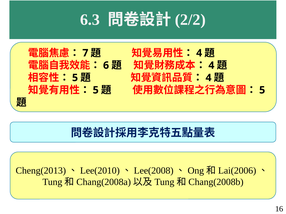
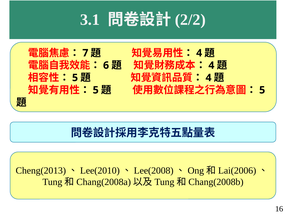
6.3: 6.3 -> 3.1
